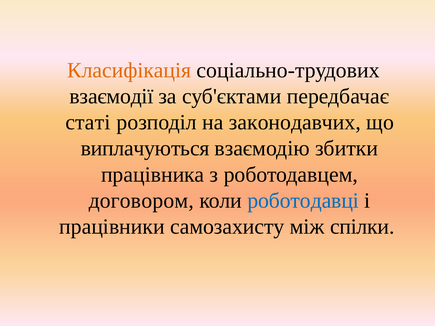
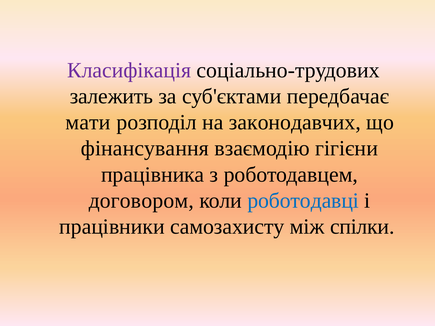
Класифікація colour: orange -> purple
взаємодії: взаємодії -> залежить
статі: статі -> мати
виплачуються: виплачуються -> фінансування
збитки: збитки -> гігієни
